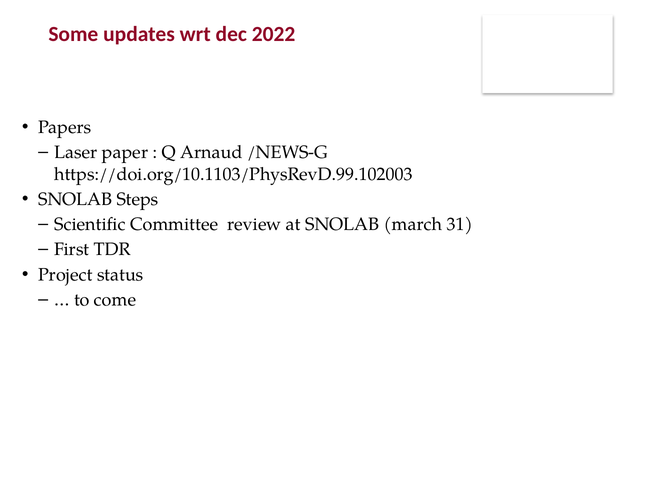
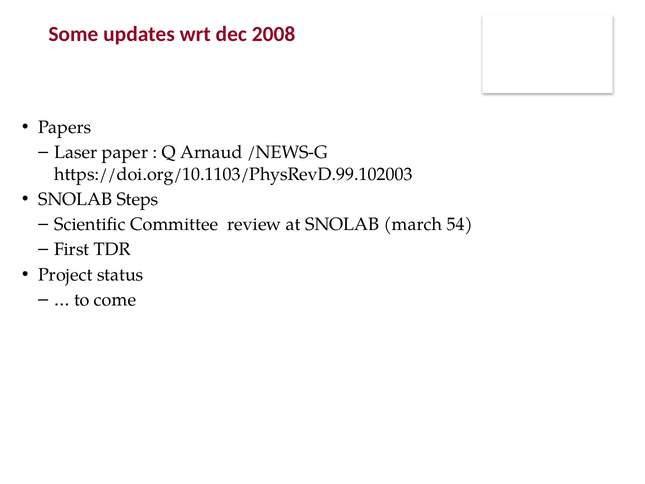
2022: 2022 -> 2008
31: 31 -> 54
